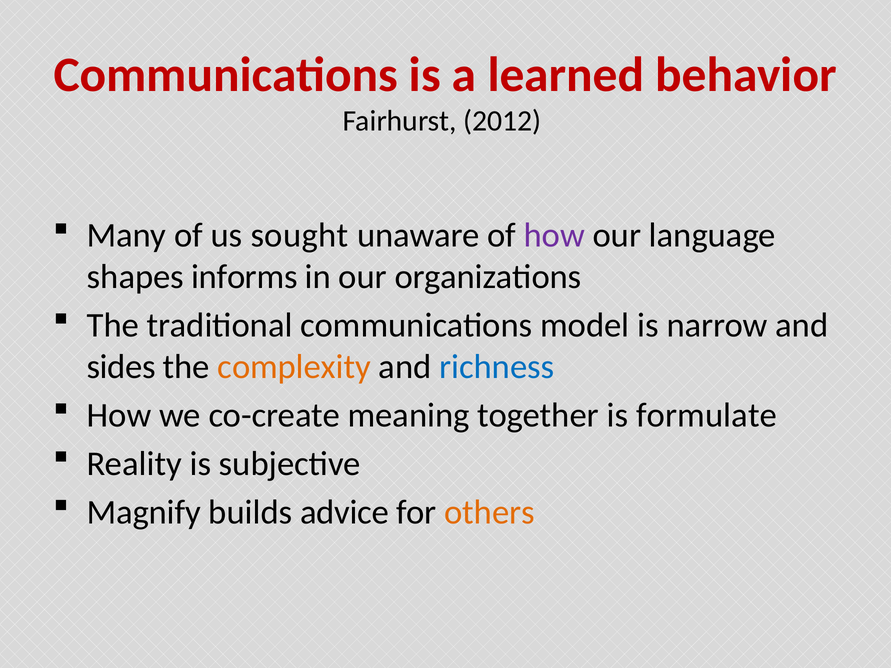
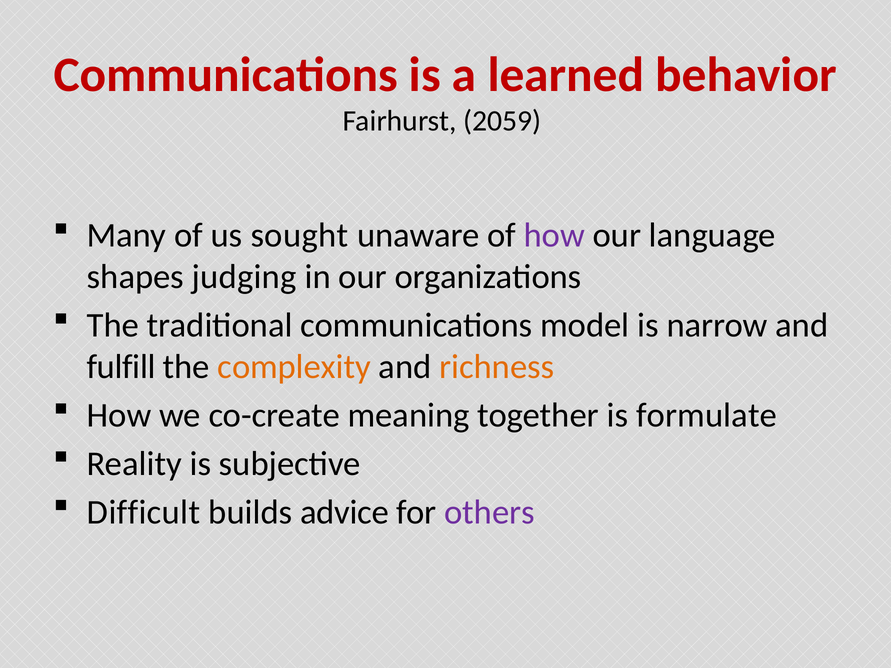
2012: 2012 -> 2059
informs: informs -> judging
sides: sides -> fulfill
richness colour: blue -> orange
Magnify: Magnify -> Difficult
others colour: orange -> purple
